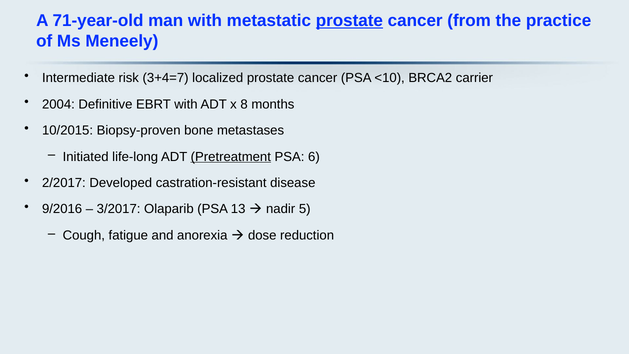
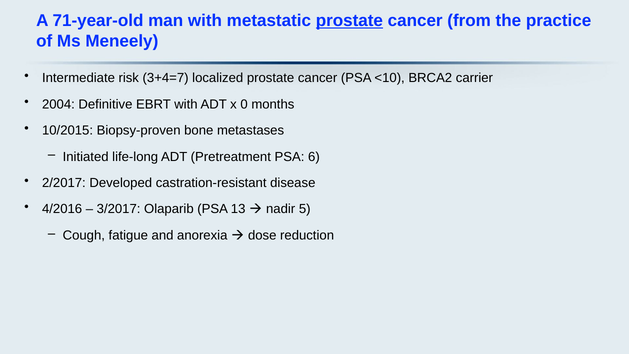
8: 8 -> 0
Pretreatment underline: present -> none
9/2016: 9/2016 -> 4/2016
